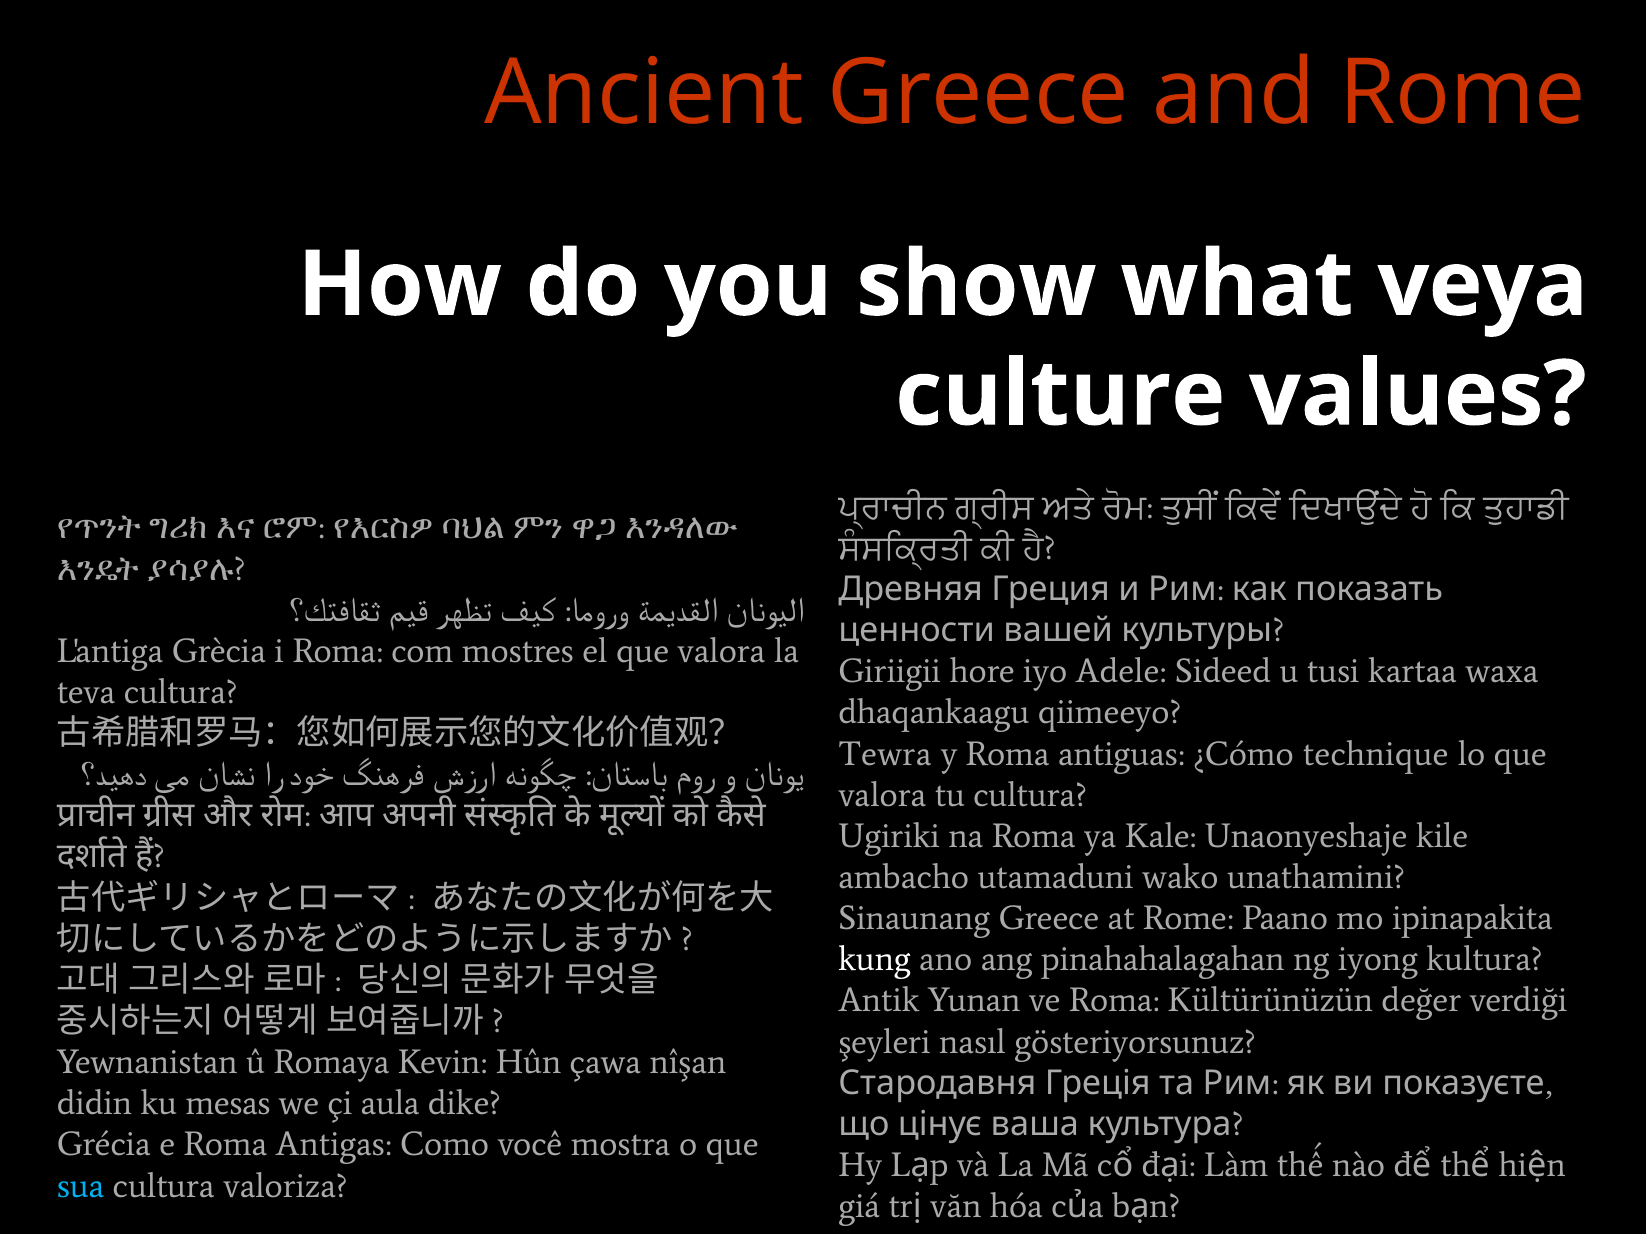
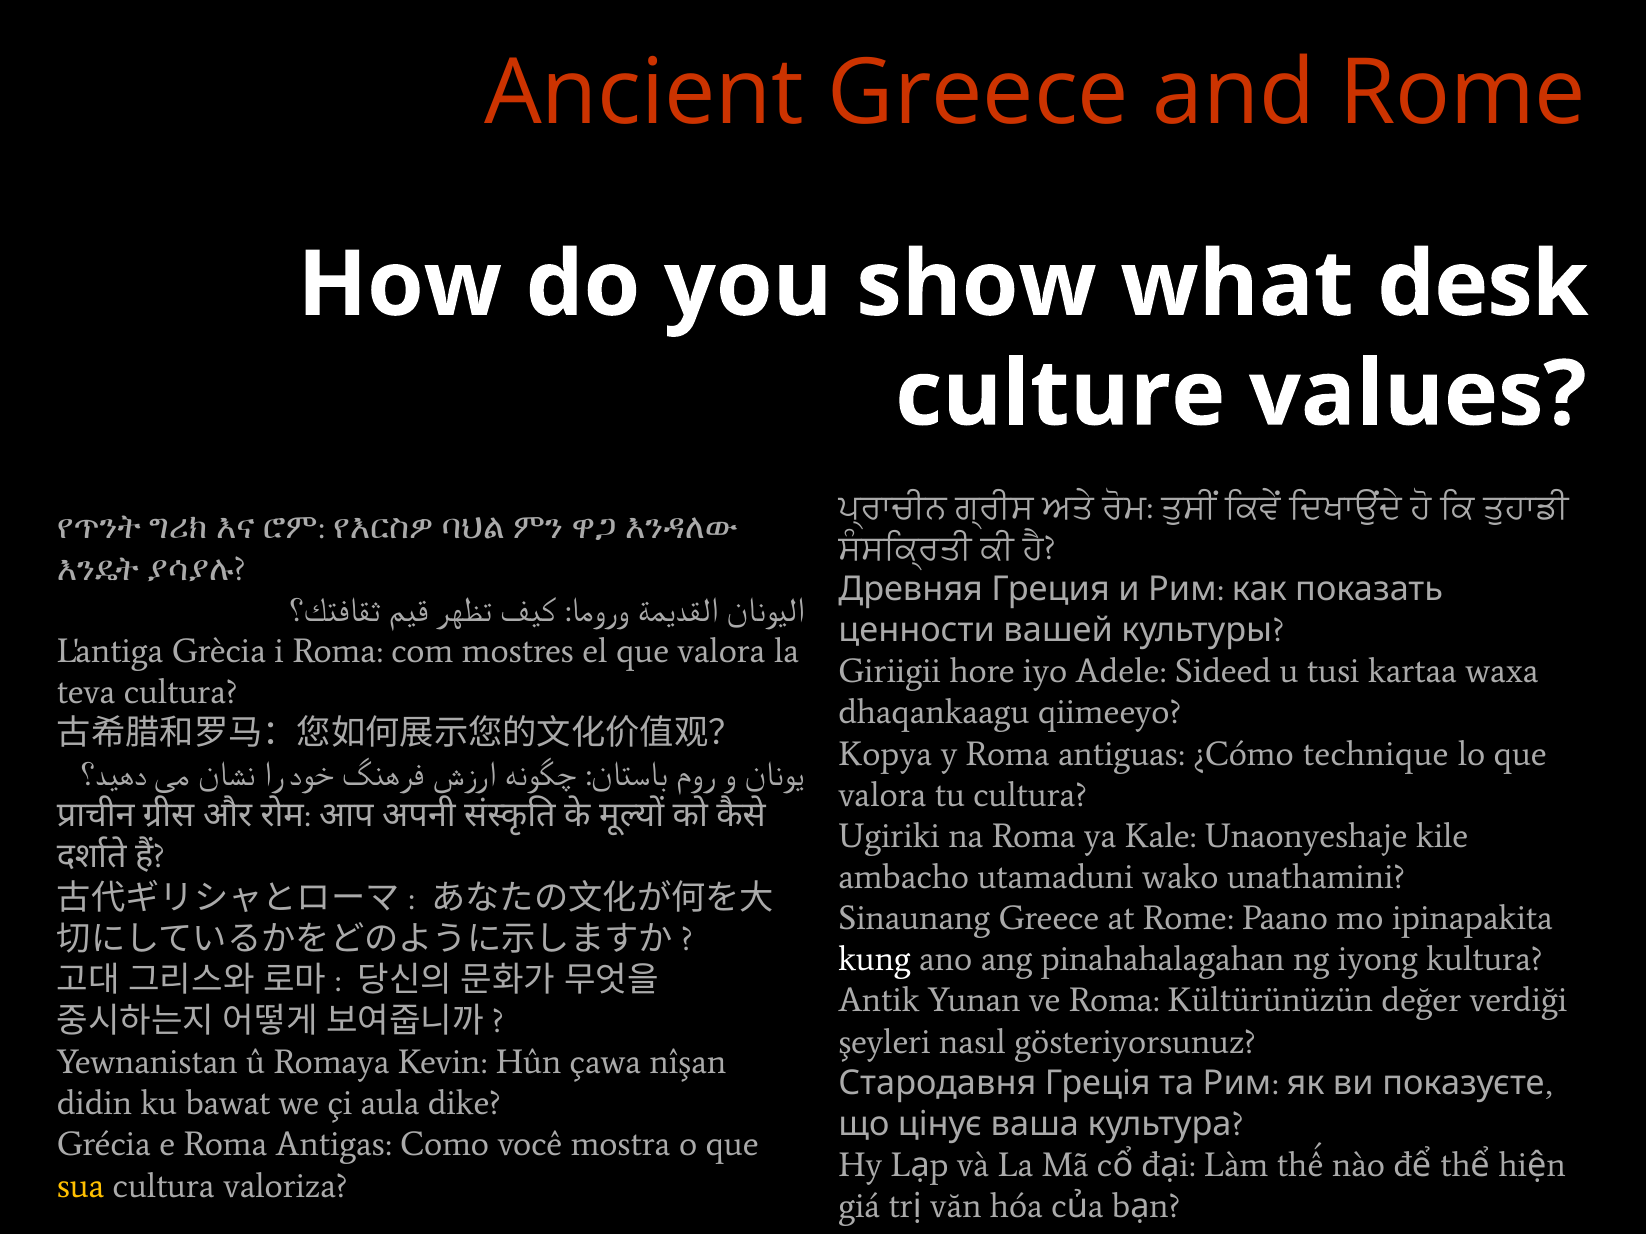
veya: veya -> desk
Tewra: Tewra -> Kopya
mesas: mesas -> bawat
sua colour: light blue -> yellow
